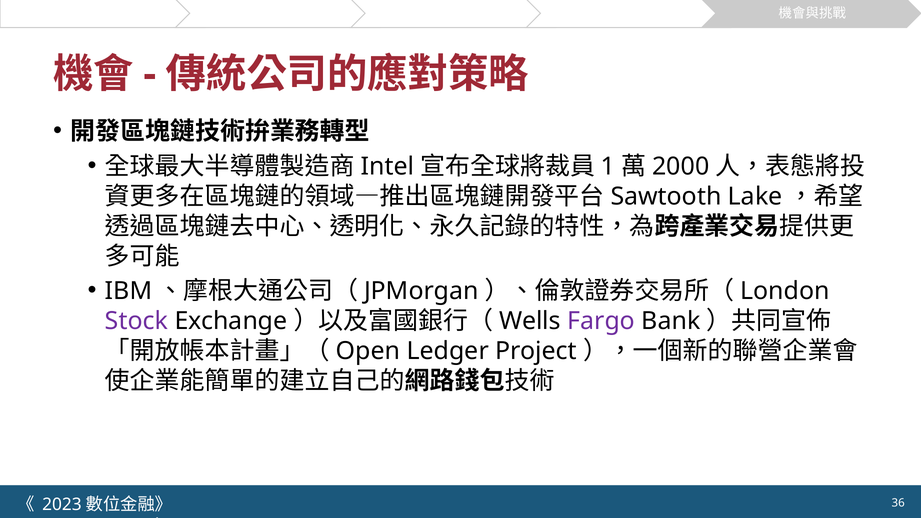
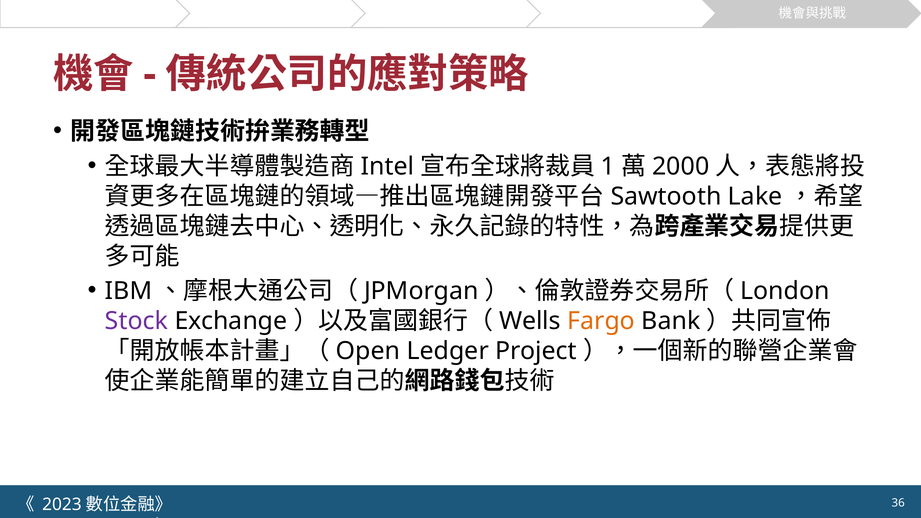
Fargo colour: purple -> orange
